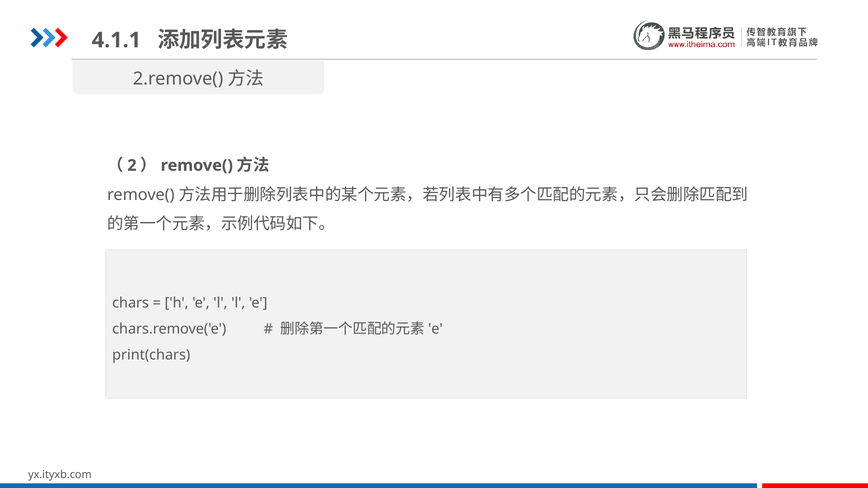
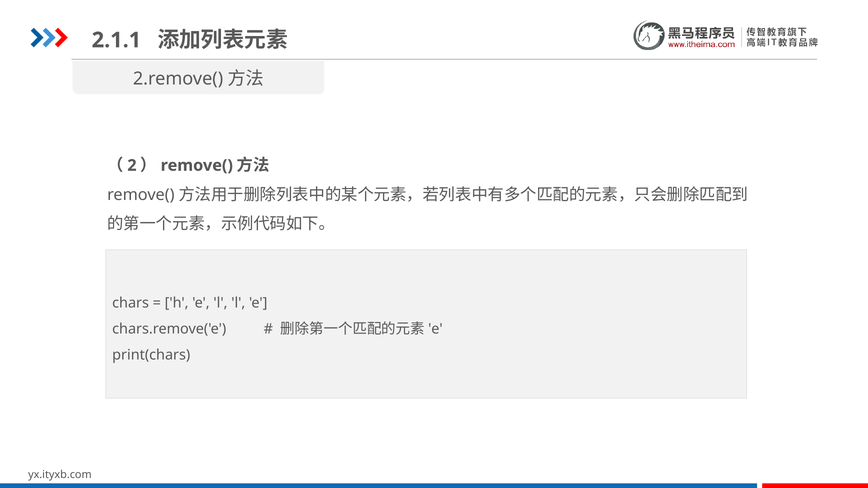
4.1.1: 4.1.1 -> 2.1.1
